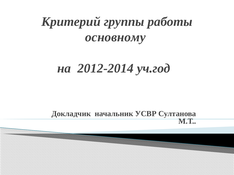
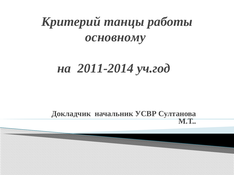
группы: группы -> танцы
2012-2014: 2012-2014 -> 2011-2014
